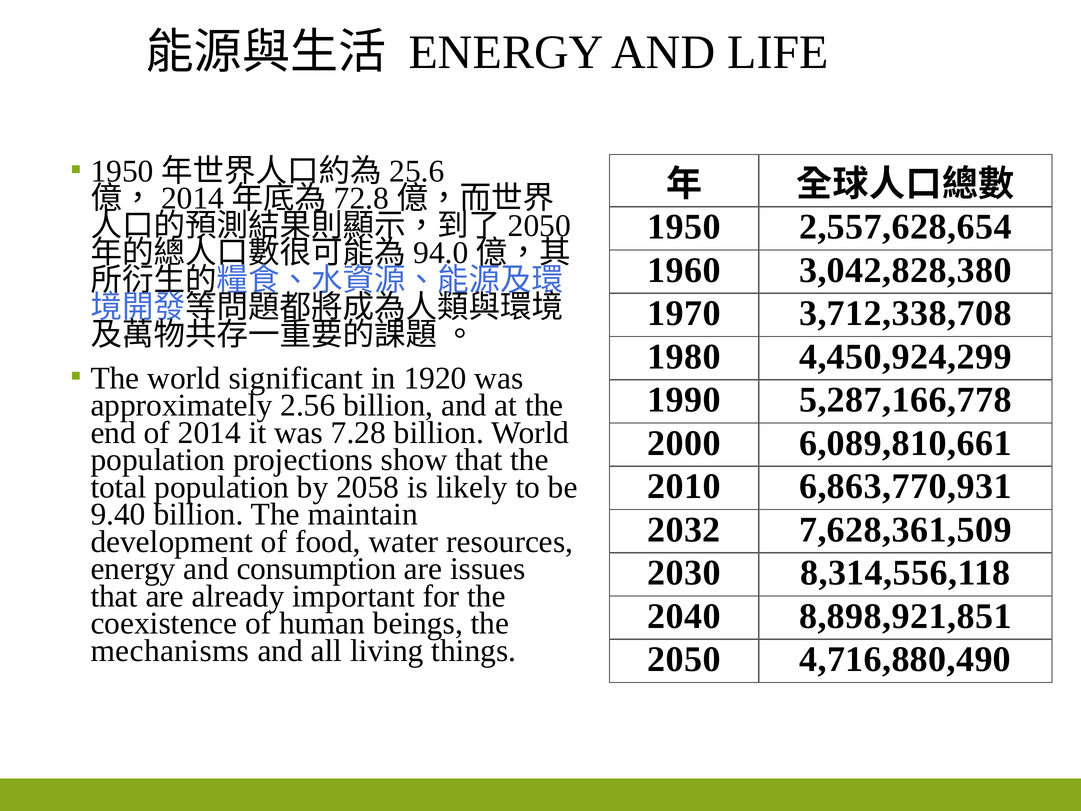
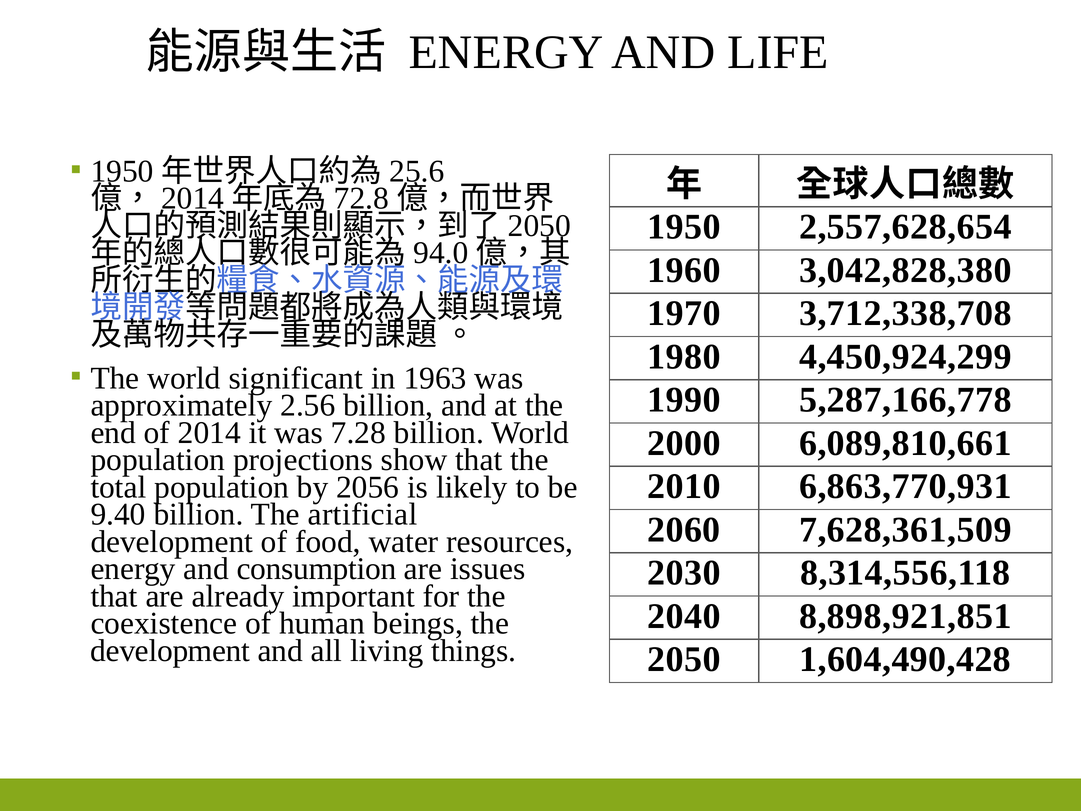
1920: 1920 -> 1963
2058: 2058 -> 2056
maintain: maintain -> artificial
2032: 2032 -> 2060
mechanisms at (170, 650): mechanisms -> development
4,716,880,490: 4,716,880,490 -> 1,604,490,428
